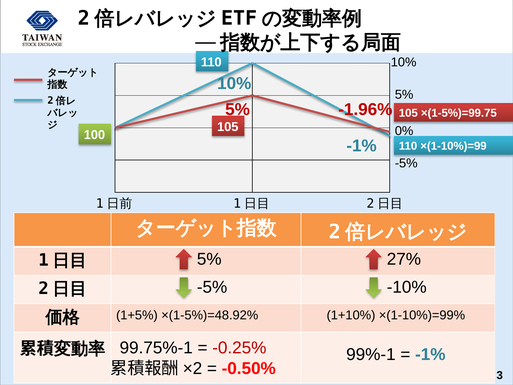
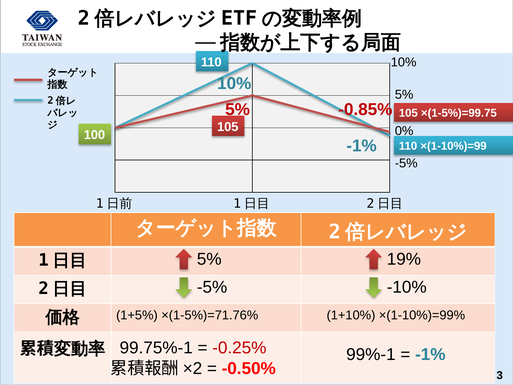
-1.96%: -1.96% -> -0.85%
27%: 27% -> 19%
×(1-5%)=48.92%: ×(1-5%)=48.92% -> ×(1-5%)=71.76%
